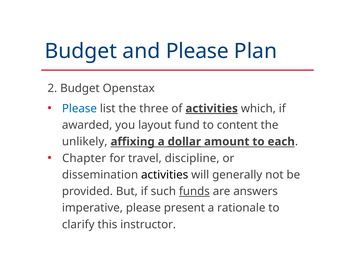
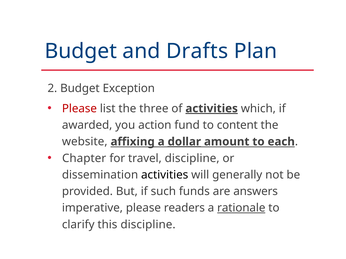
and Please: Please -> Drafts
Openstax: Openstax -> Exception
Please at (79, 109) colour: blue -> red
layout: layout -> action
unlikely: unlikely -> website
funds underline: present -> none
present: present -> readers
rationale underline: none -> present
this instructor: instructor -> discipline
